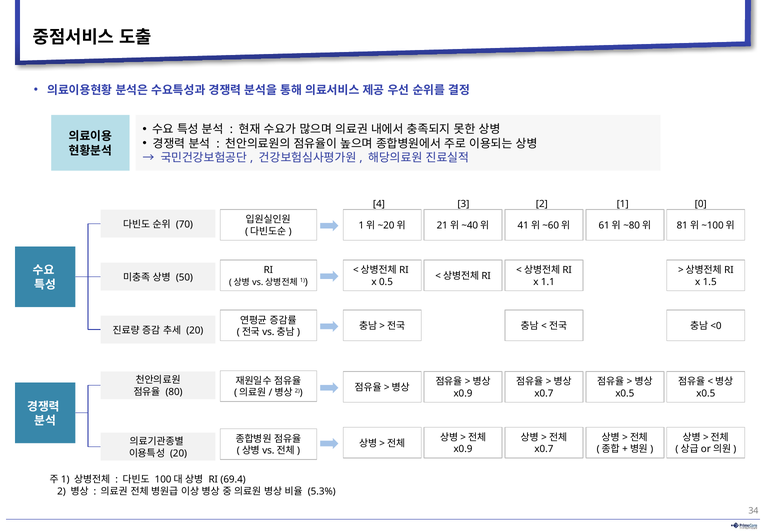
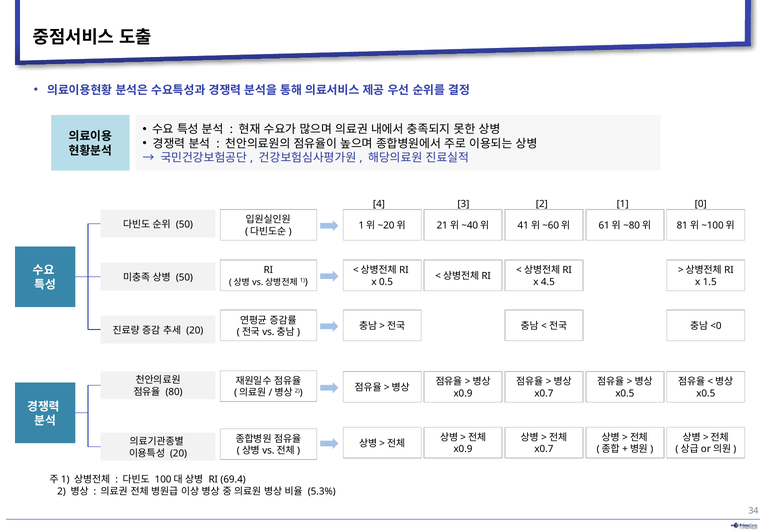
70 at (184, 224): 70 -> 50
1.1: 1.1 -> 4.5
